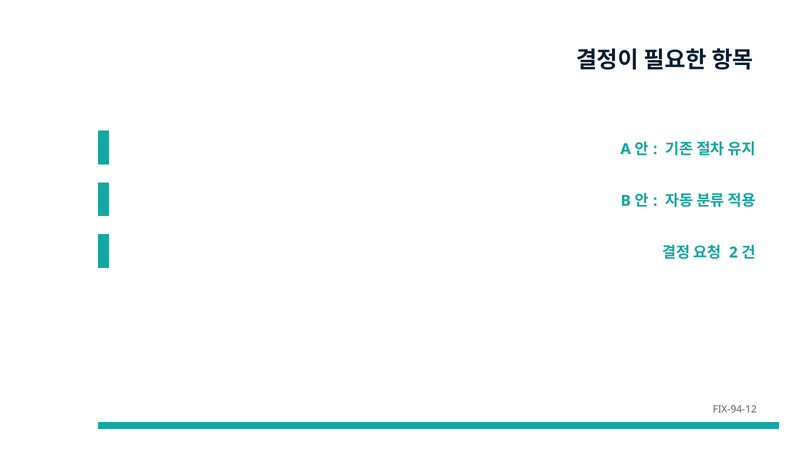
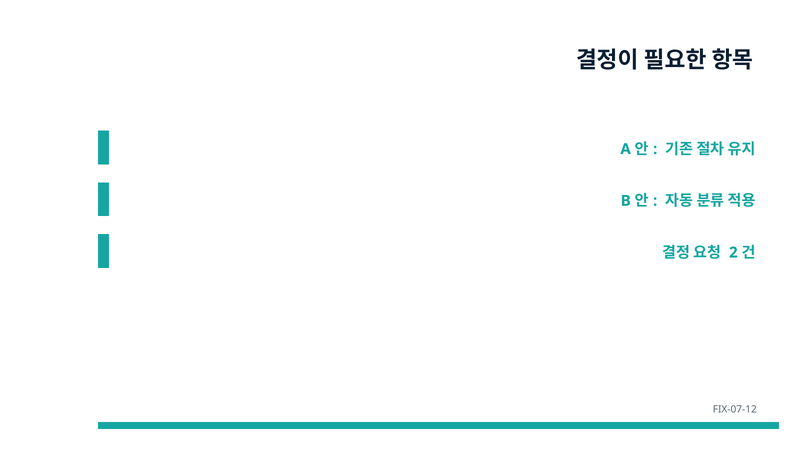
FIX-94-12: FIX-94-12 -> FIX-07-12
